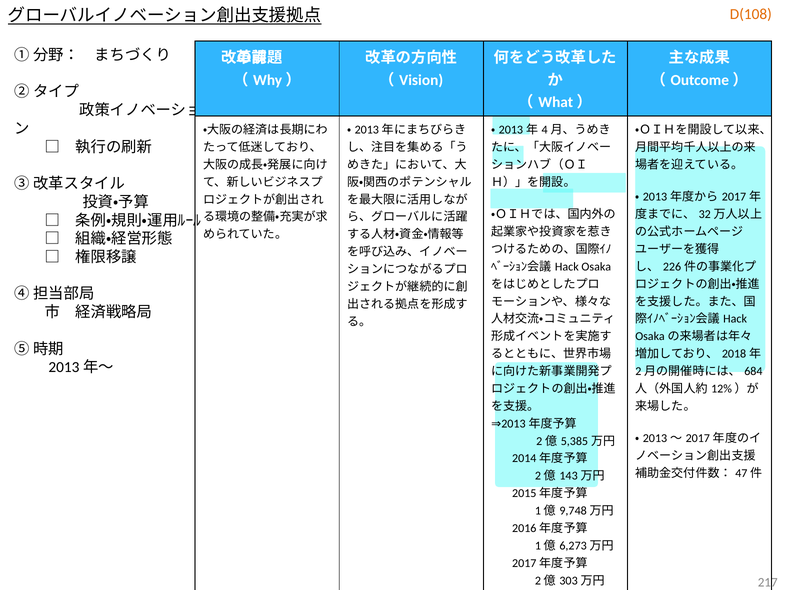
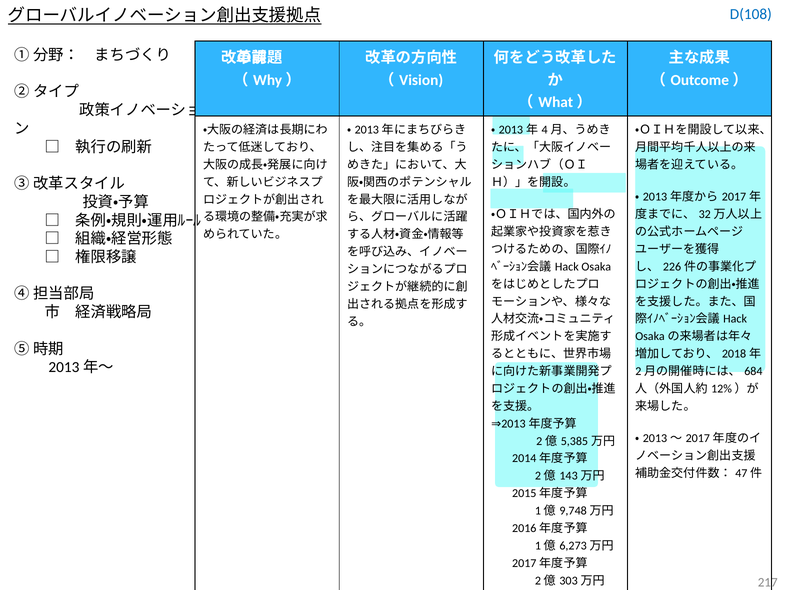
D(108 colour: orange -> blue
